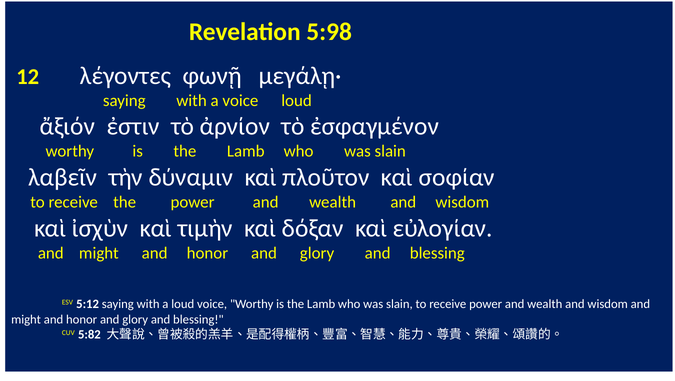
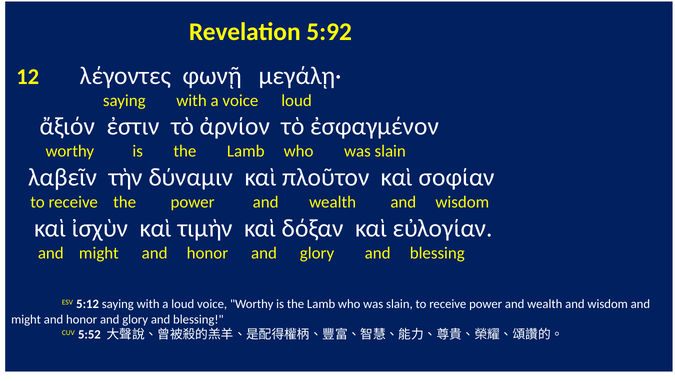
5:98: 5:98 -> 5:92
5:82: 5:82 -> 5:52
